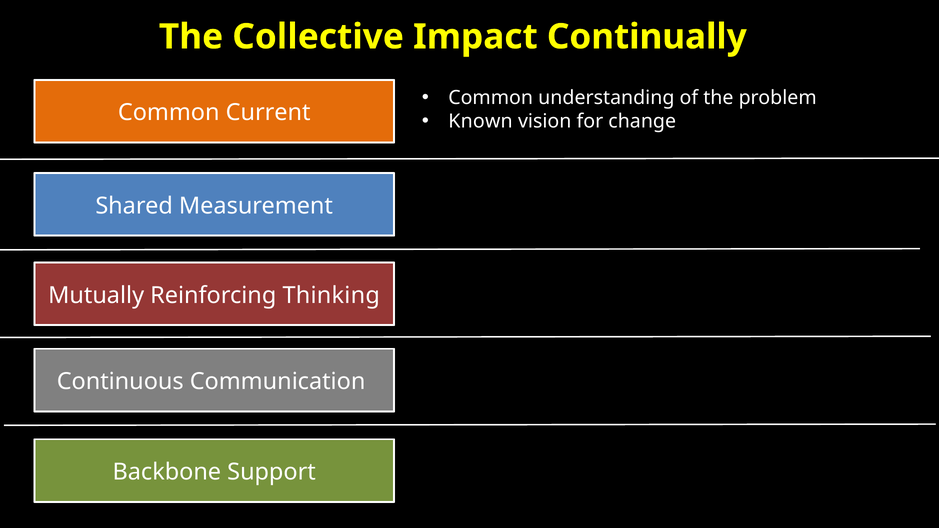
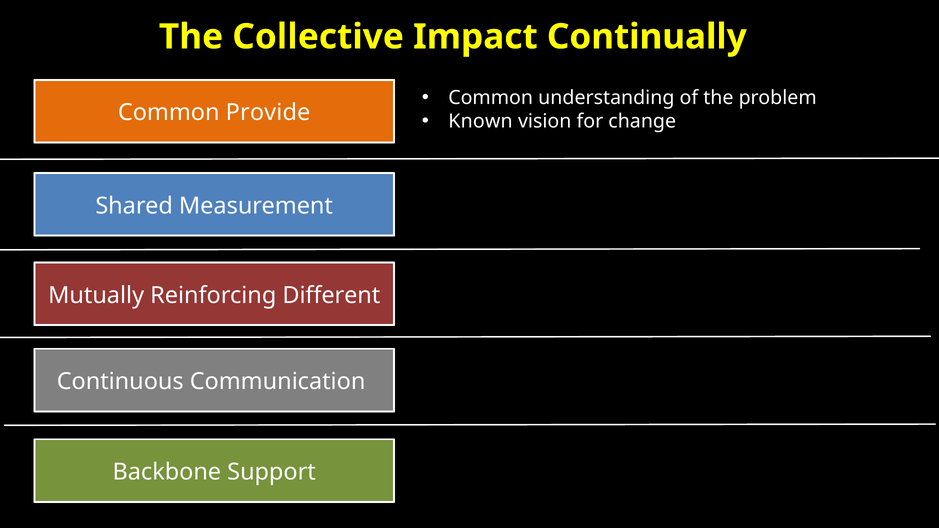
Current: Current -> Provide
Thinking: Thinking -> Different
